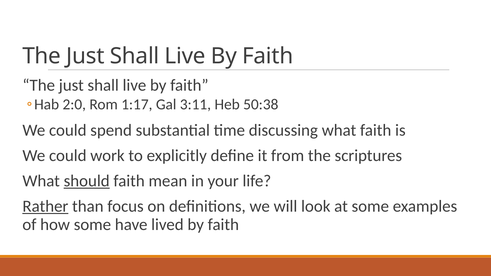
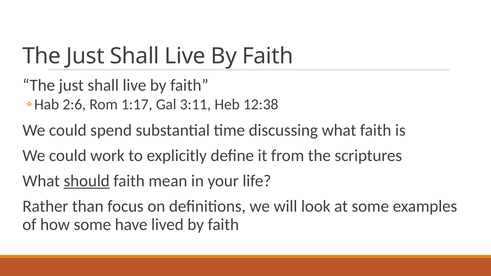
2:0: 2:0 -> 2:6
50:38: 50:38 -> 12:38
Rather underline: present -> none
